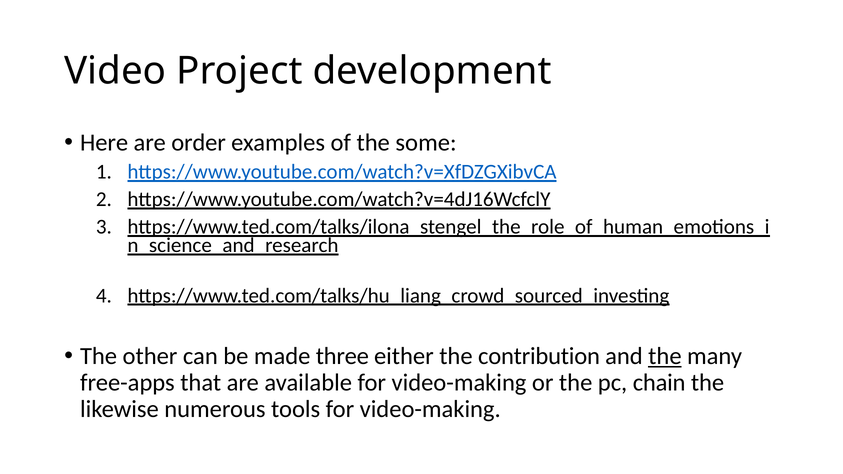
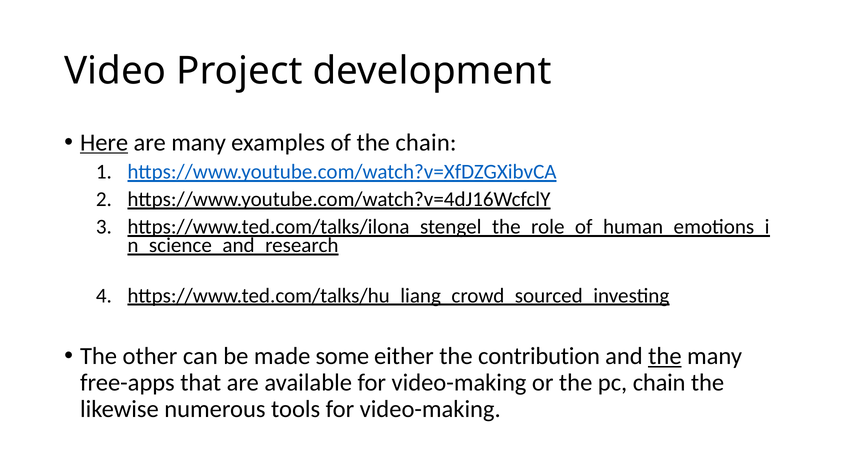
Here underline: none -> present
are order: order -> many
the some: some -> chain
three: three -> some
